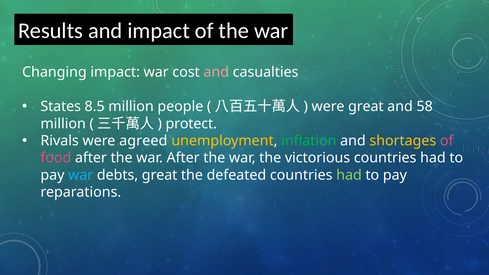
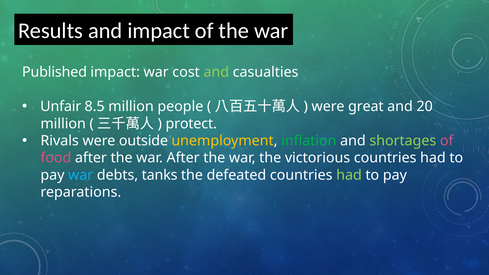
Changing: Changing -> Published
and at (216, 72) colour: pink -> light green
States: States -> Unfair
58: 58 -> 20
agreed: agreed -> outside
shortages colour: yellow -> light green
debts great: great -> tanks
